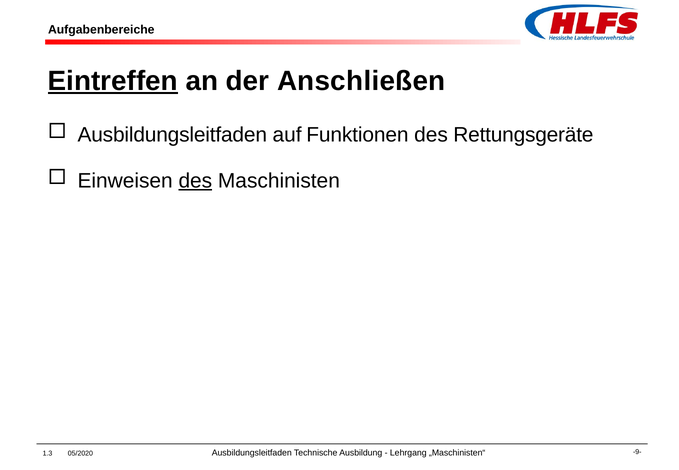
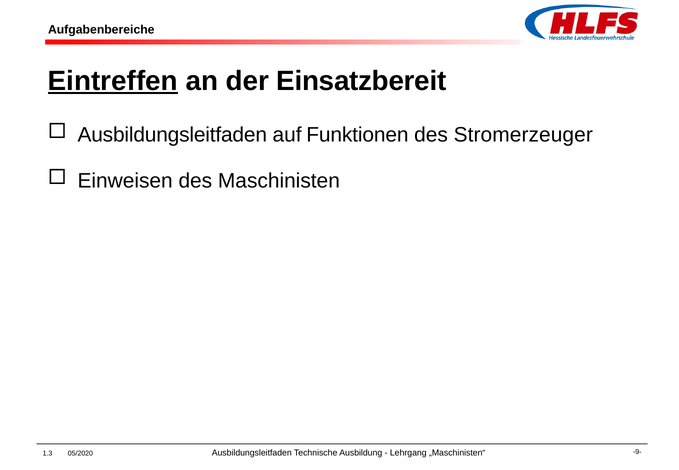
Anschließen: Anschließen -> Einsatzbereit
Rettungsgeräte: Rettungsgeräte -> Stromerzeuger
des at (195, 181) underline: present -> none
